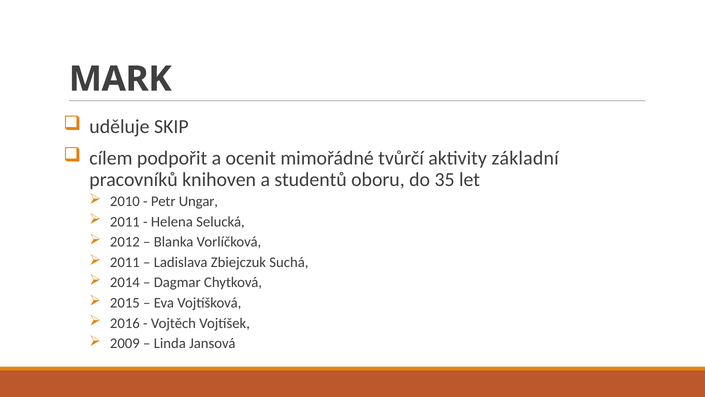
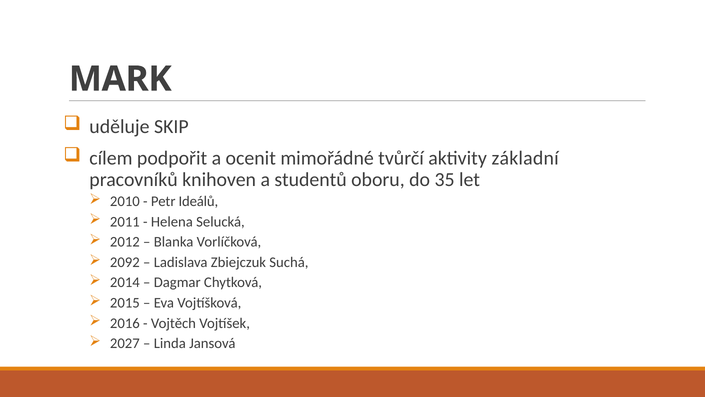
Ungar: Ungar -> Ideálů
2011 at (125, 262): 2011 -> 2092
2009: 2009 -> 2027
